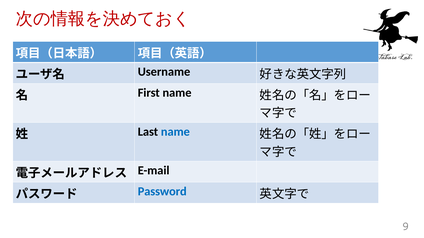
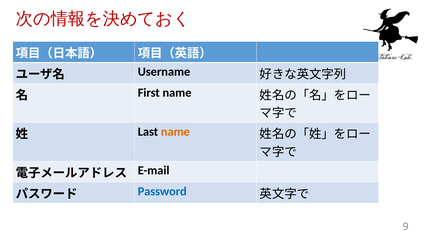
name at (175, 132) colour: blue -> orange
